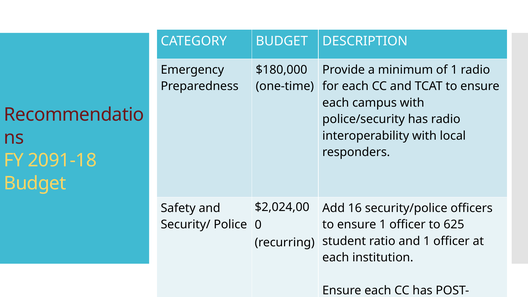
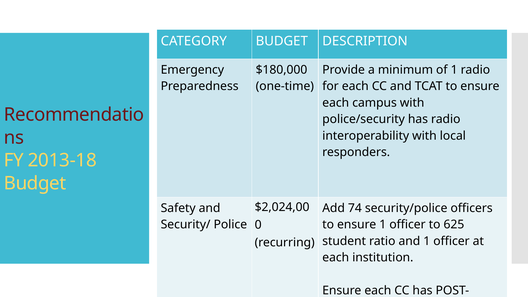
2091-18: 2091-18 -> 2013-18
16: 16 -> 74
